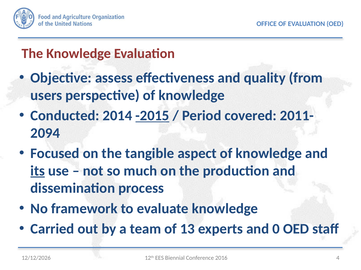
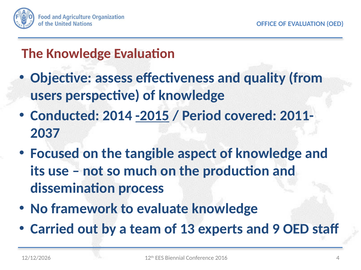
2094: 2094 -> 2037
its underline: present -> none
0: 0 -> 9
